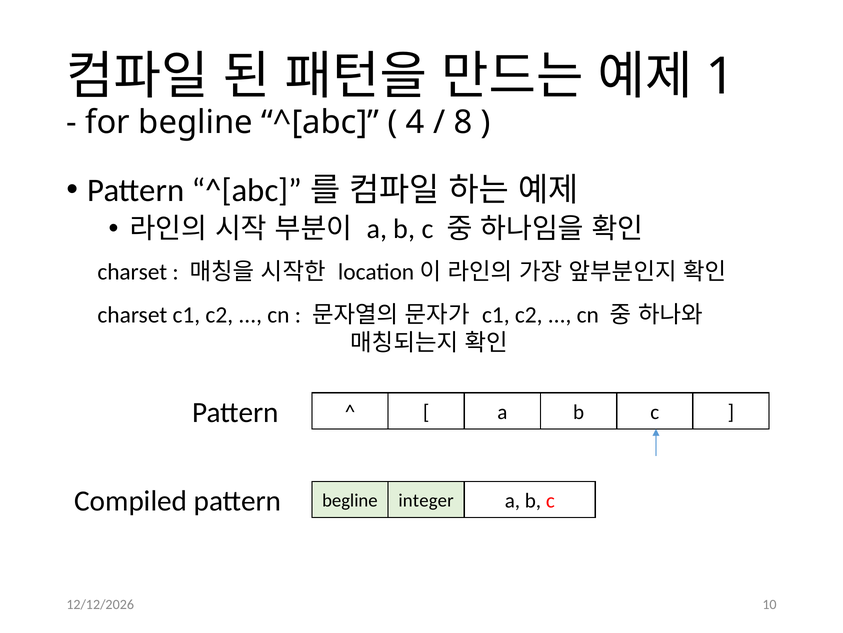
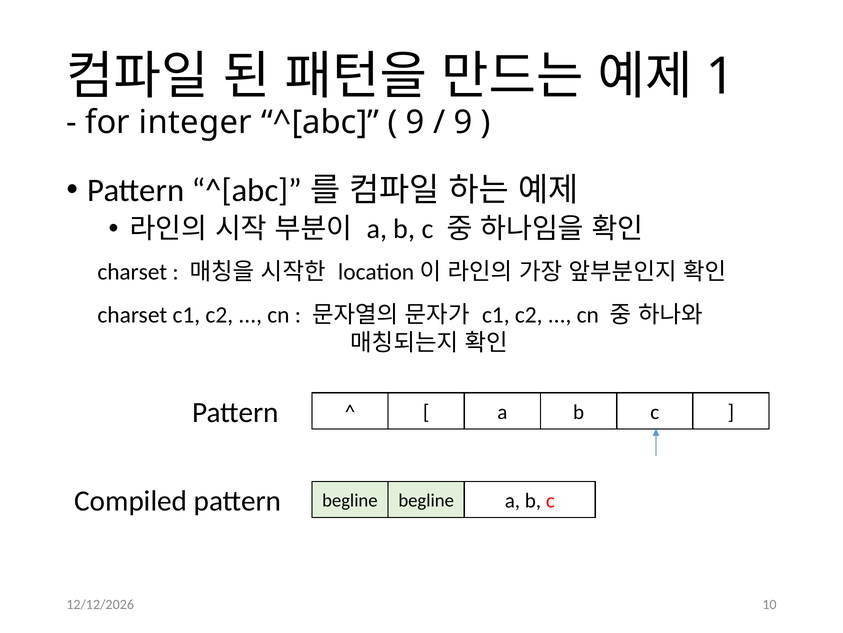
for begline: begline -> integer
4 at (415, 122): 4 -> 9
8 at (463, 122): 8 -> 9
begline integer: integer -> begline
